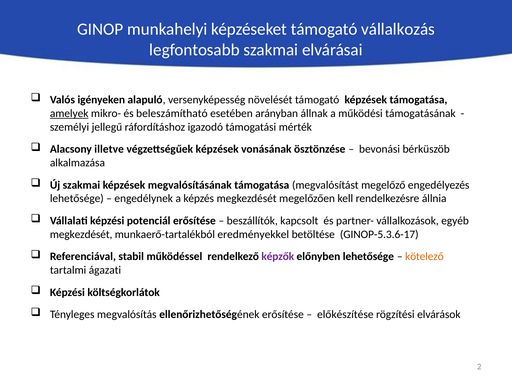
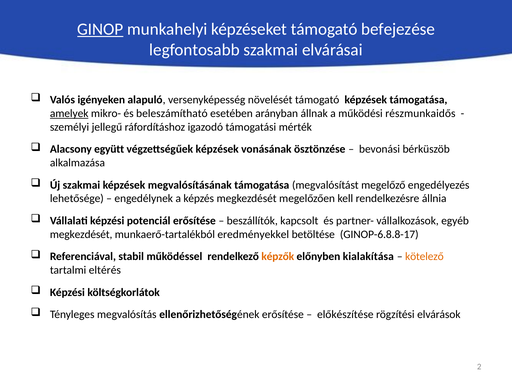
GINOP underline: none -> present
vállalkozás: vállalkozás -> befejezése
támogatásának: támogatásának -> részmunkaidős
illetve: illetve -> együtt
GINOP-5.3.6-17: GINOP-5.3.6-17 -> GINOP-6.8.8-17
képzők colour: purple -> orange
előnyben lehetősége: lehetősége -> kialakítása
ágazati: ágazati -> eltérés
